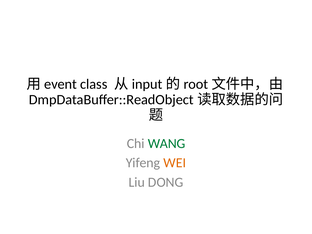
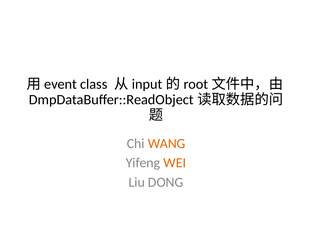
WANG colour: green -> orange
